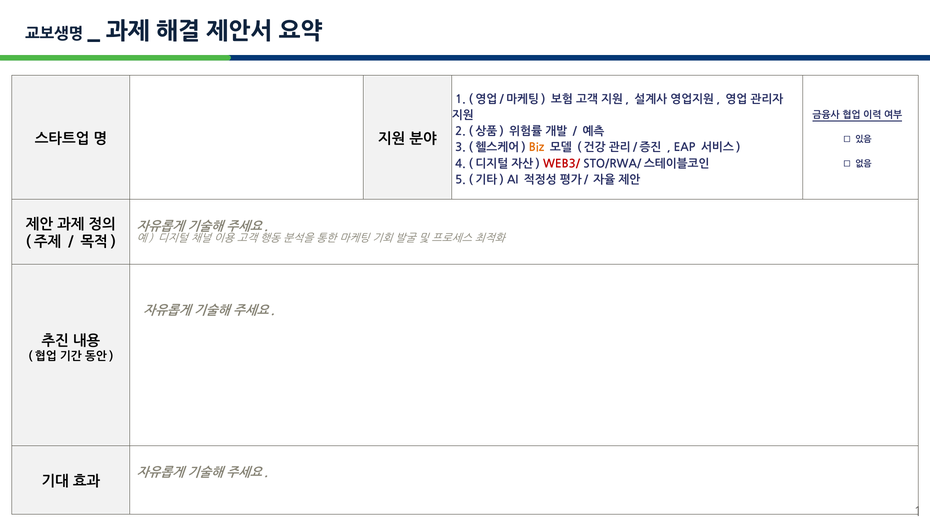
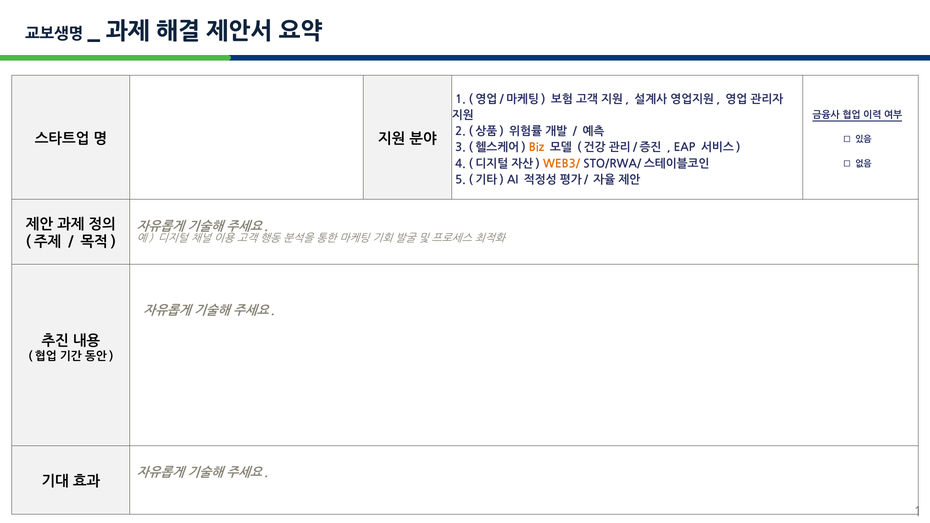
WEB3/ colour: red -> orange
